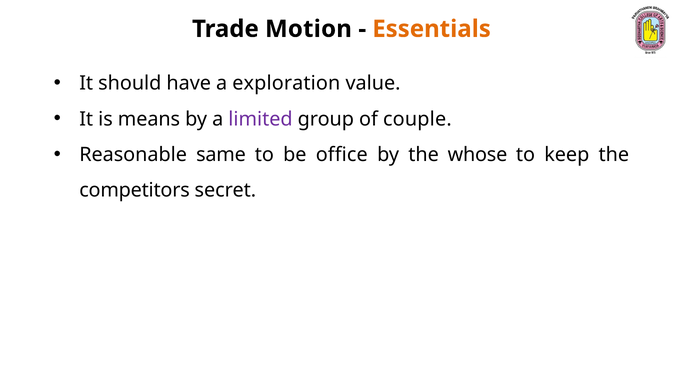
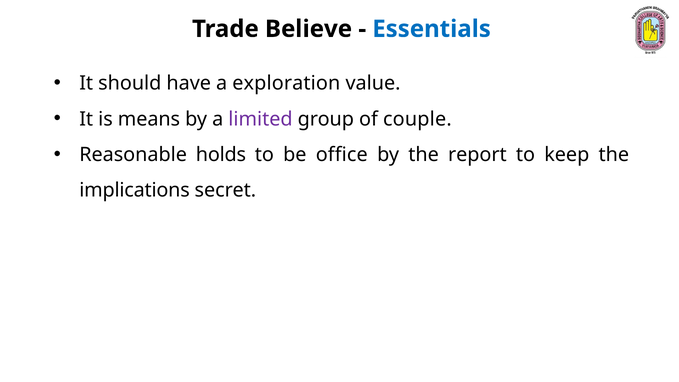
Motion: Motion -> Believe
Essentials colour: orange -> blue
same: same -> holds
whose: whose -> report
competitors: competitors -> implications
